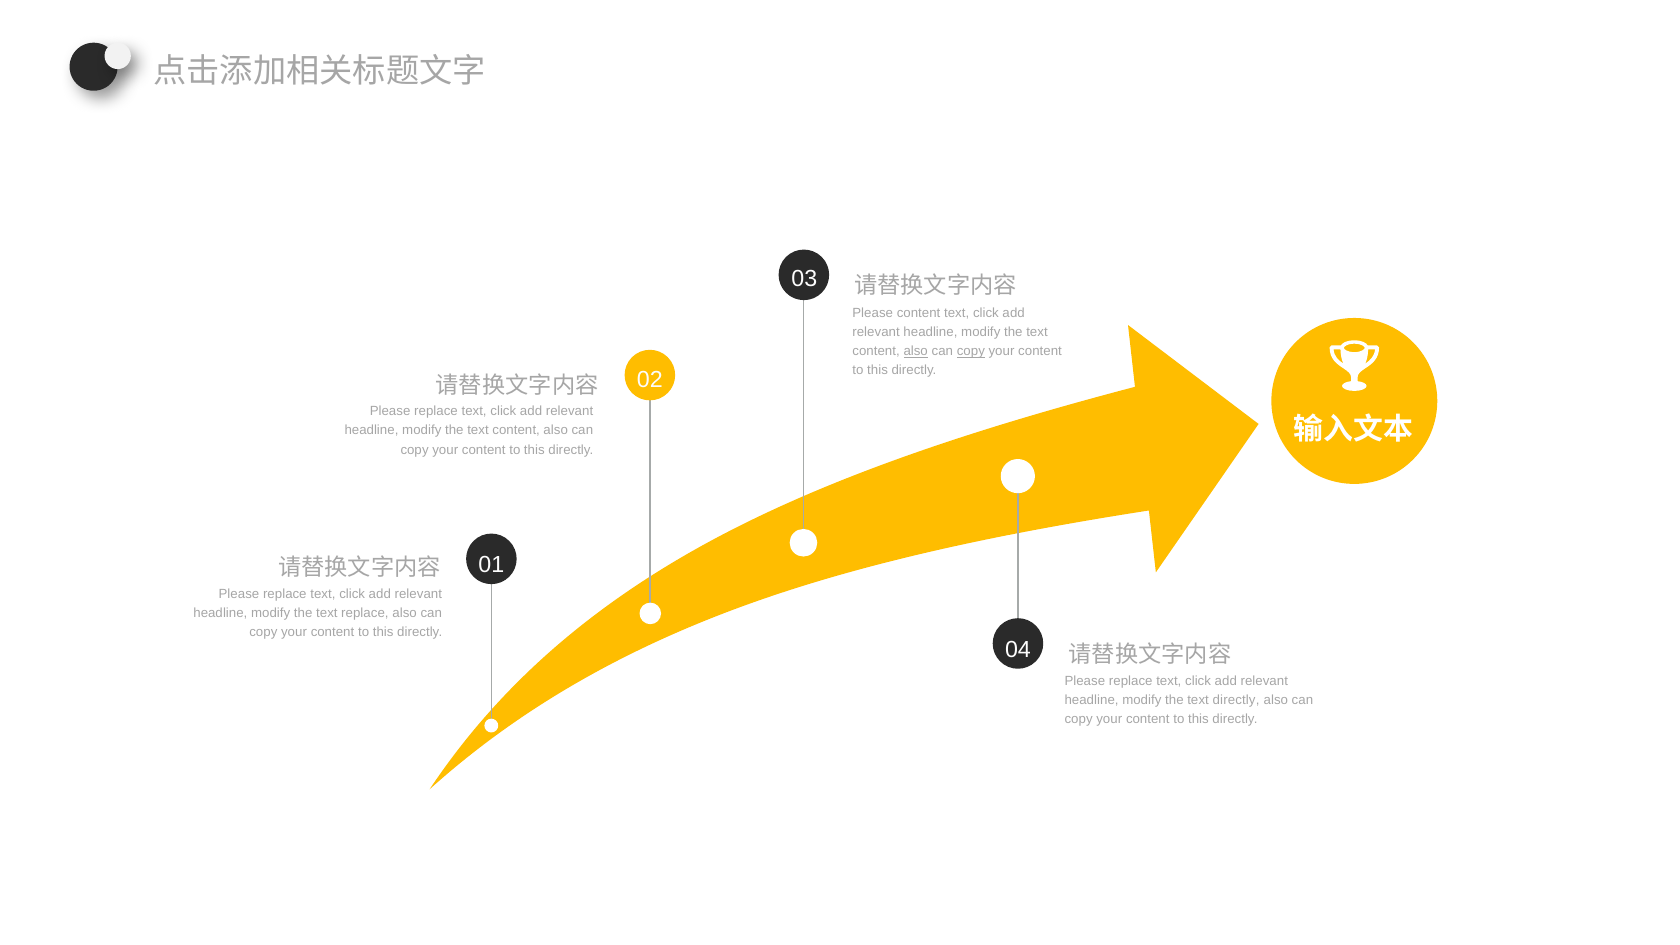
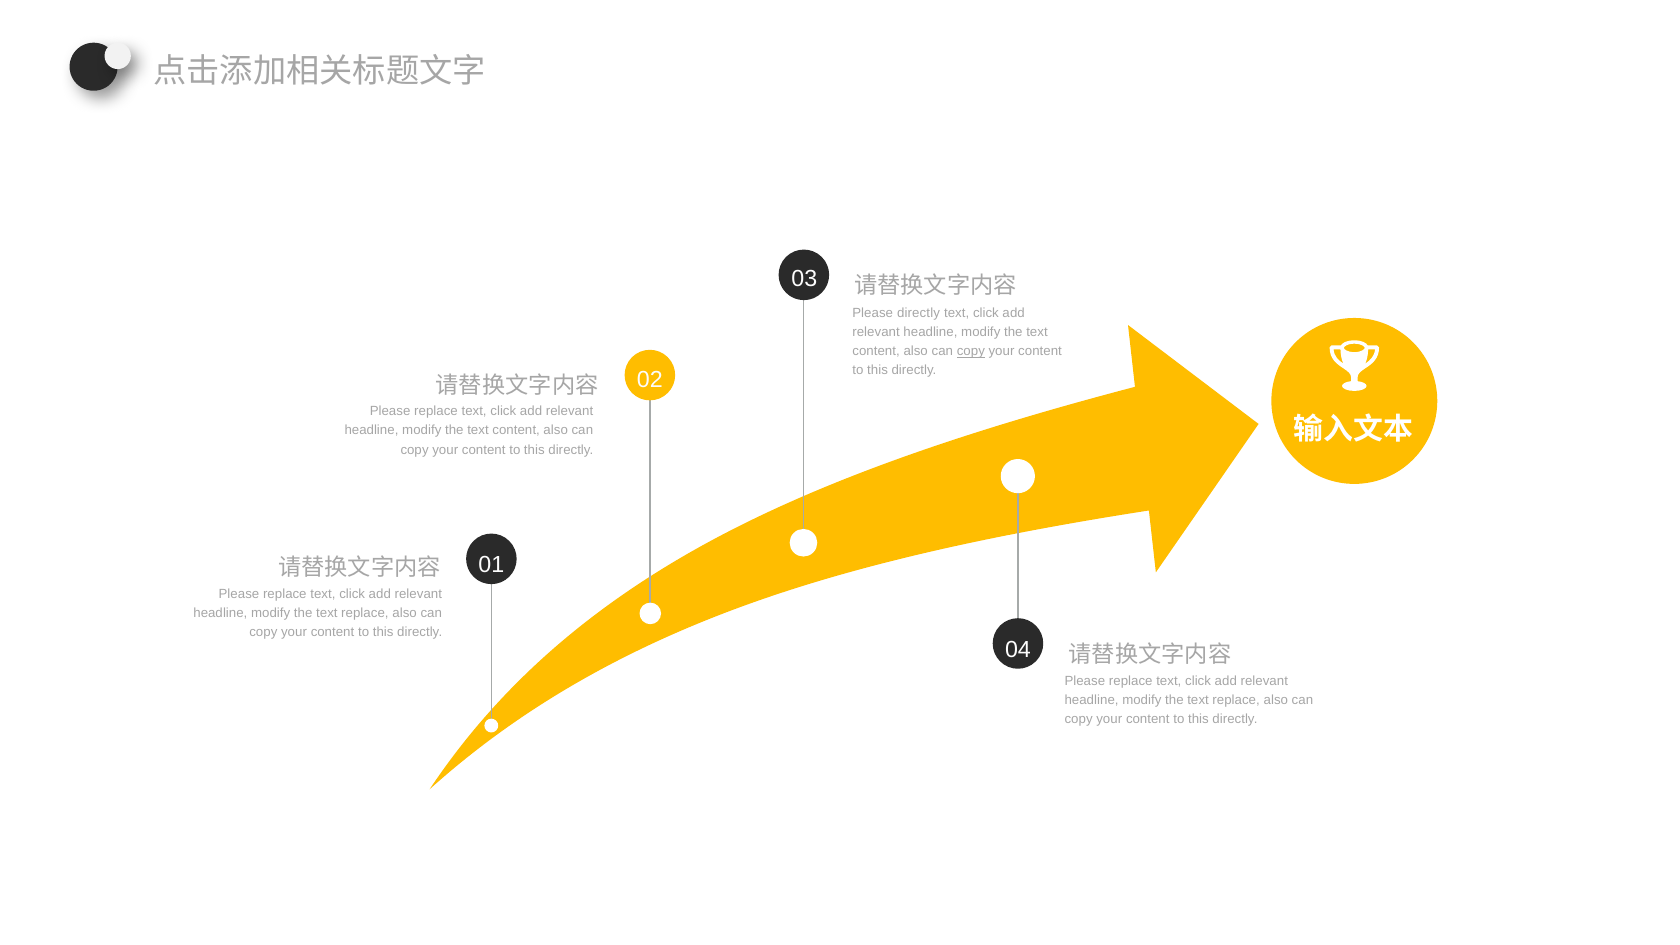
Please content: content -> directly
also at (916, 351) underline: present -> none
directly at (1236, 700): directly -> replace
